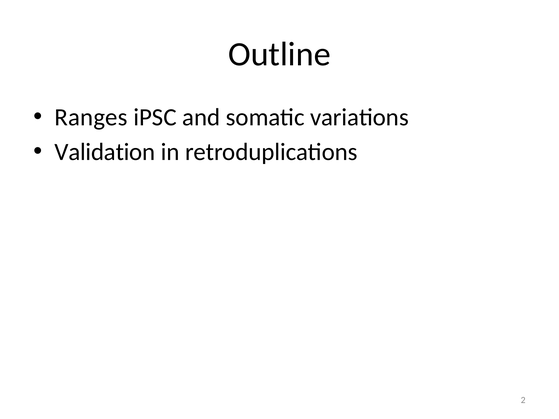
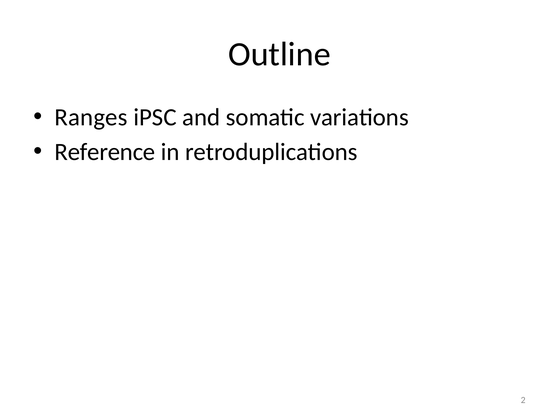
Validation: Validation -> Reference
